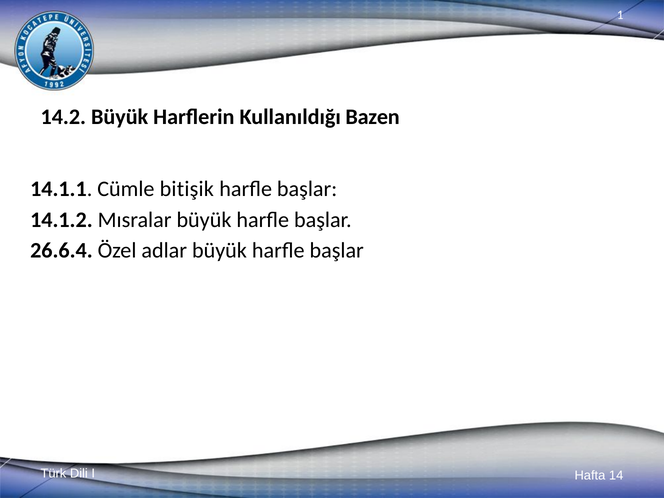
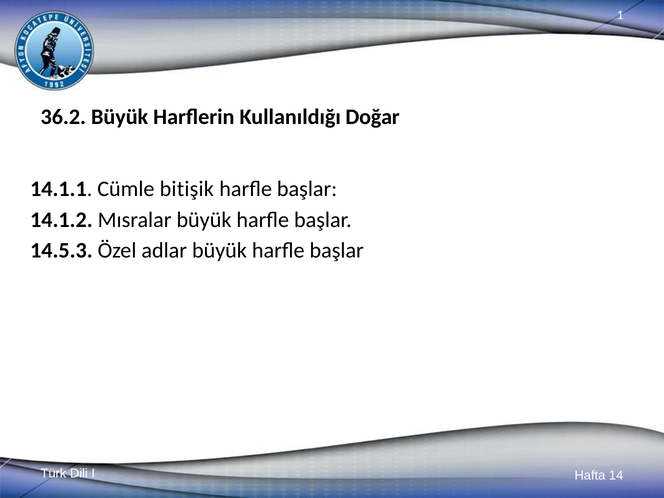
14.2: 14.2 -> 36.2
Bazen: Bazen -> Doğar
26.6.4: 26.6.4 -> 14.5.3
